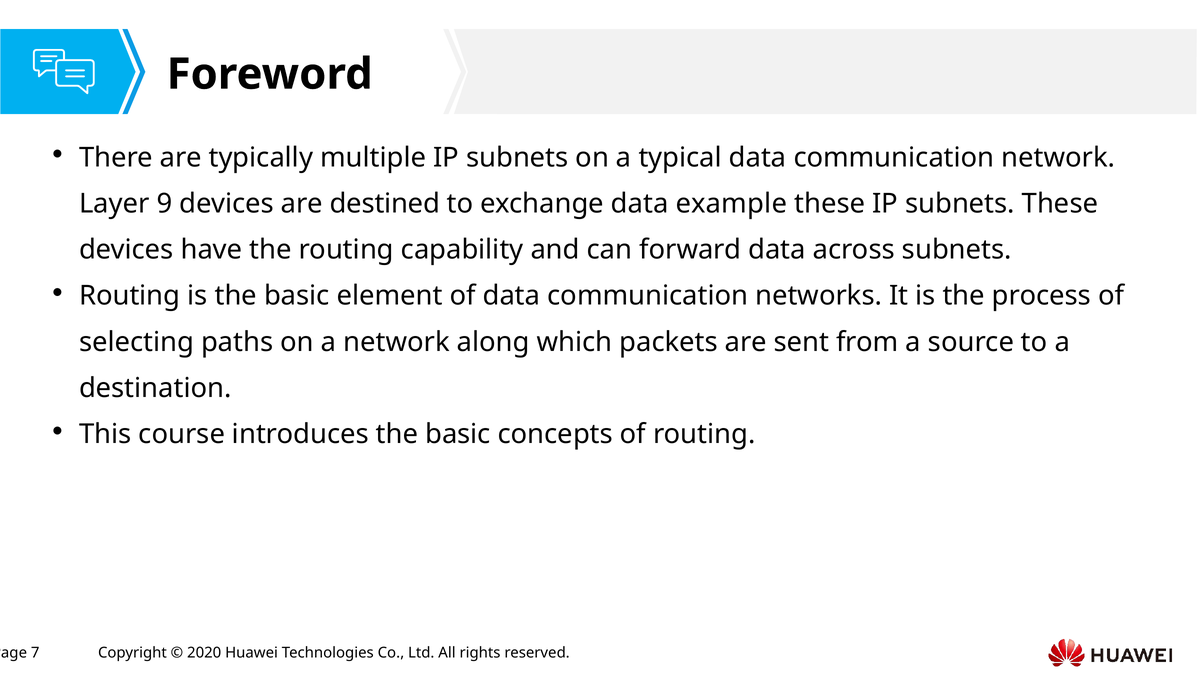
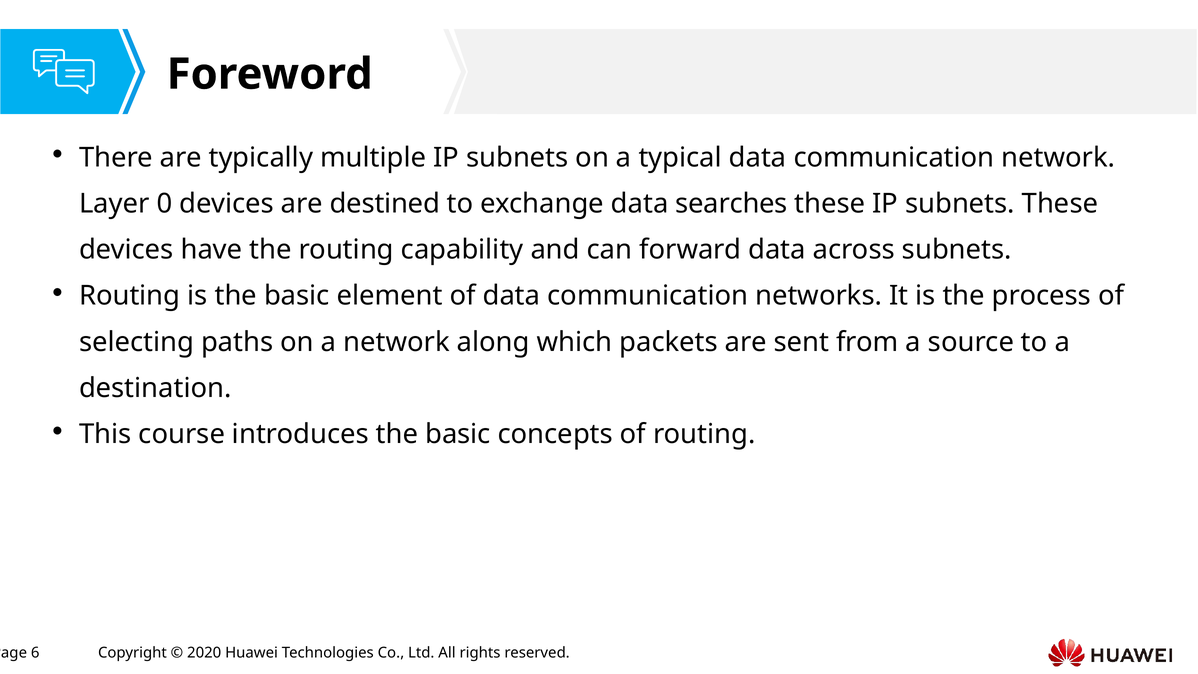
9: 9 -> 0
example: example -> searches
7: 7 -> 6
